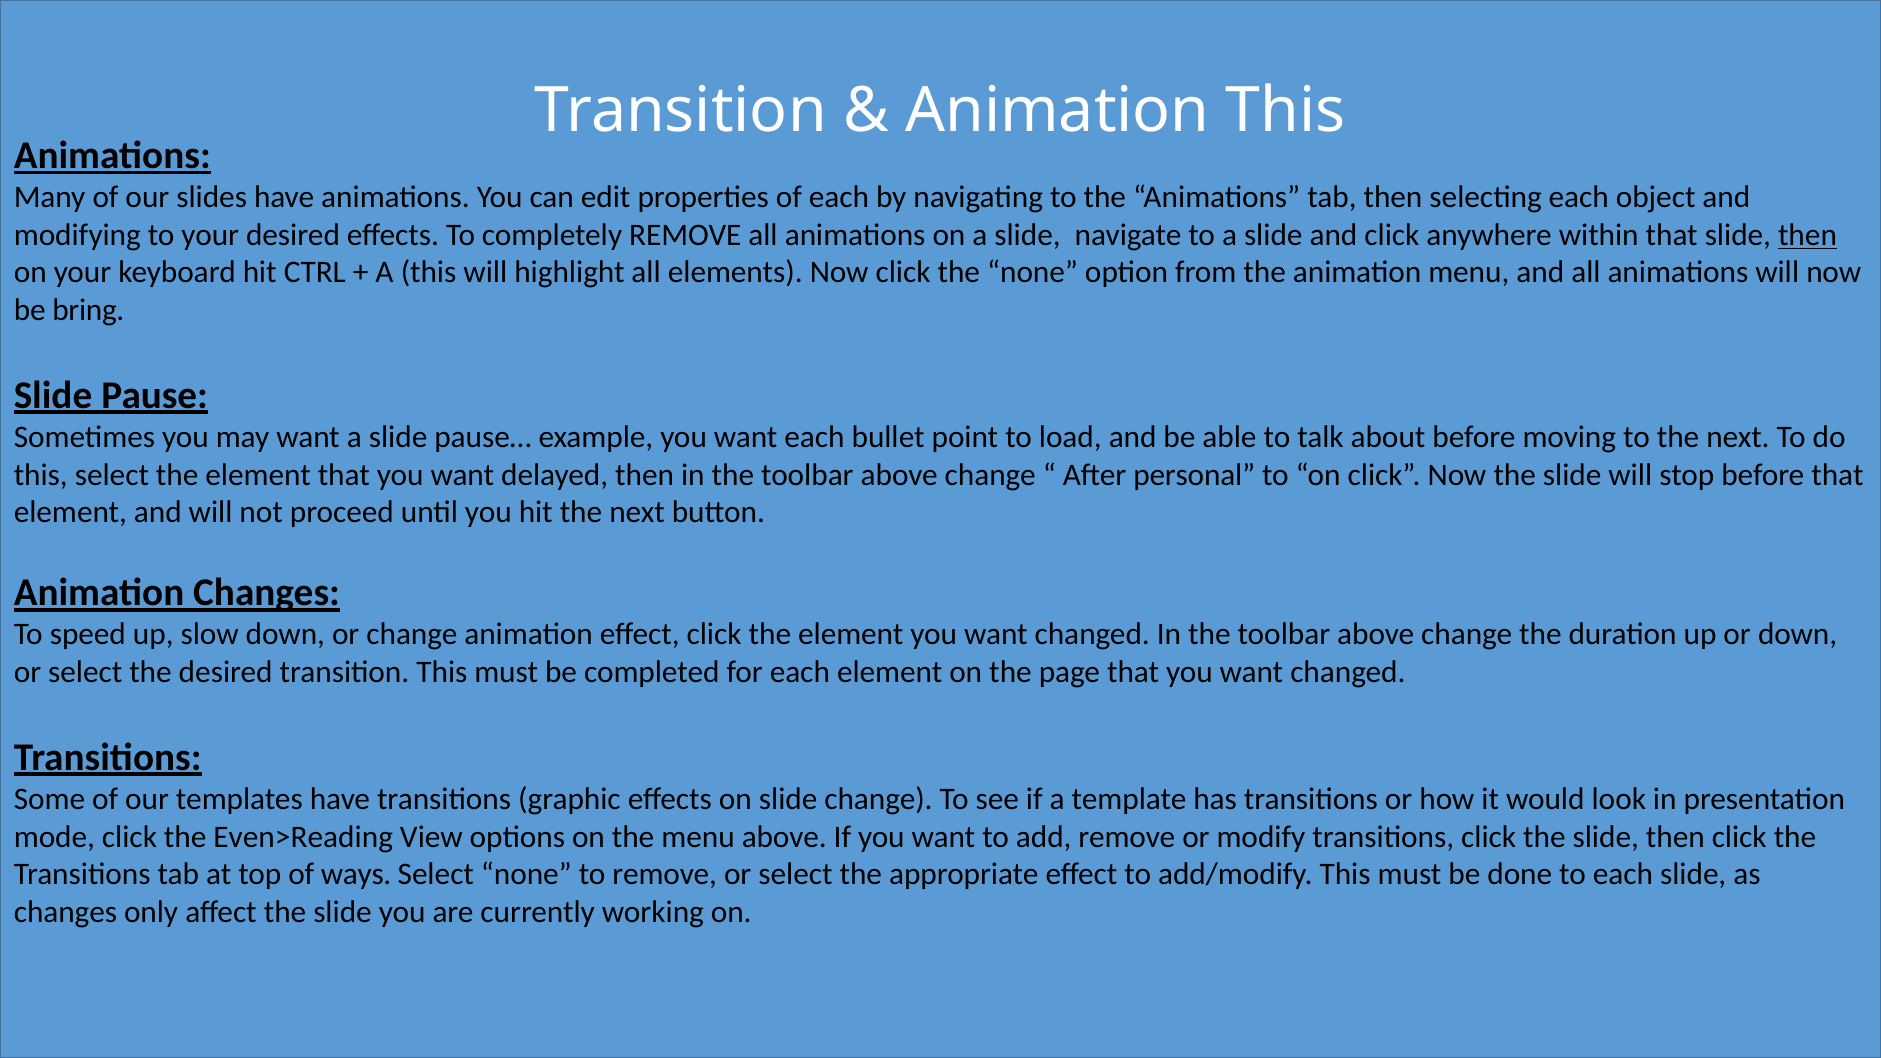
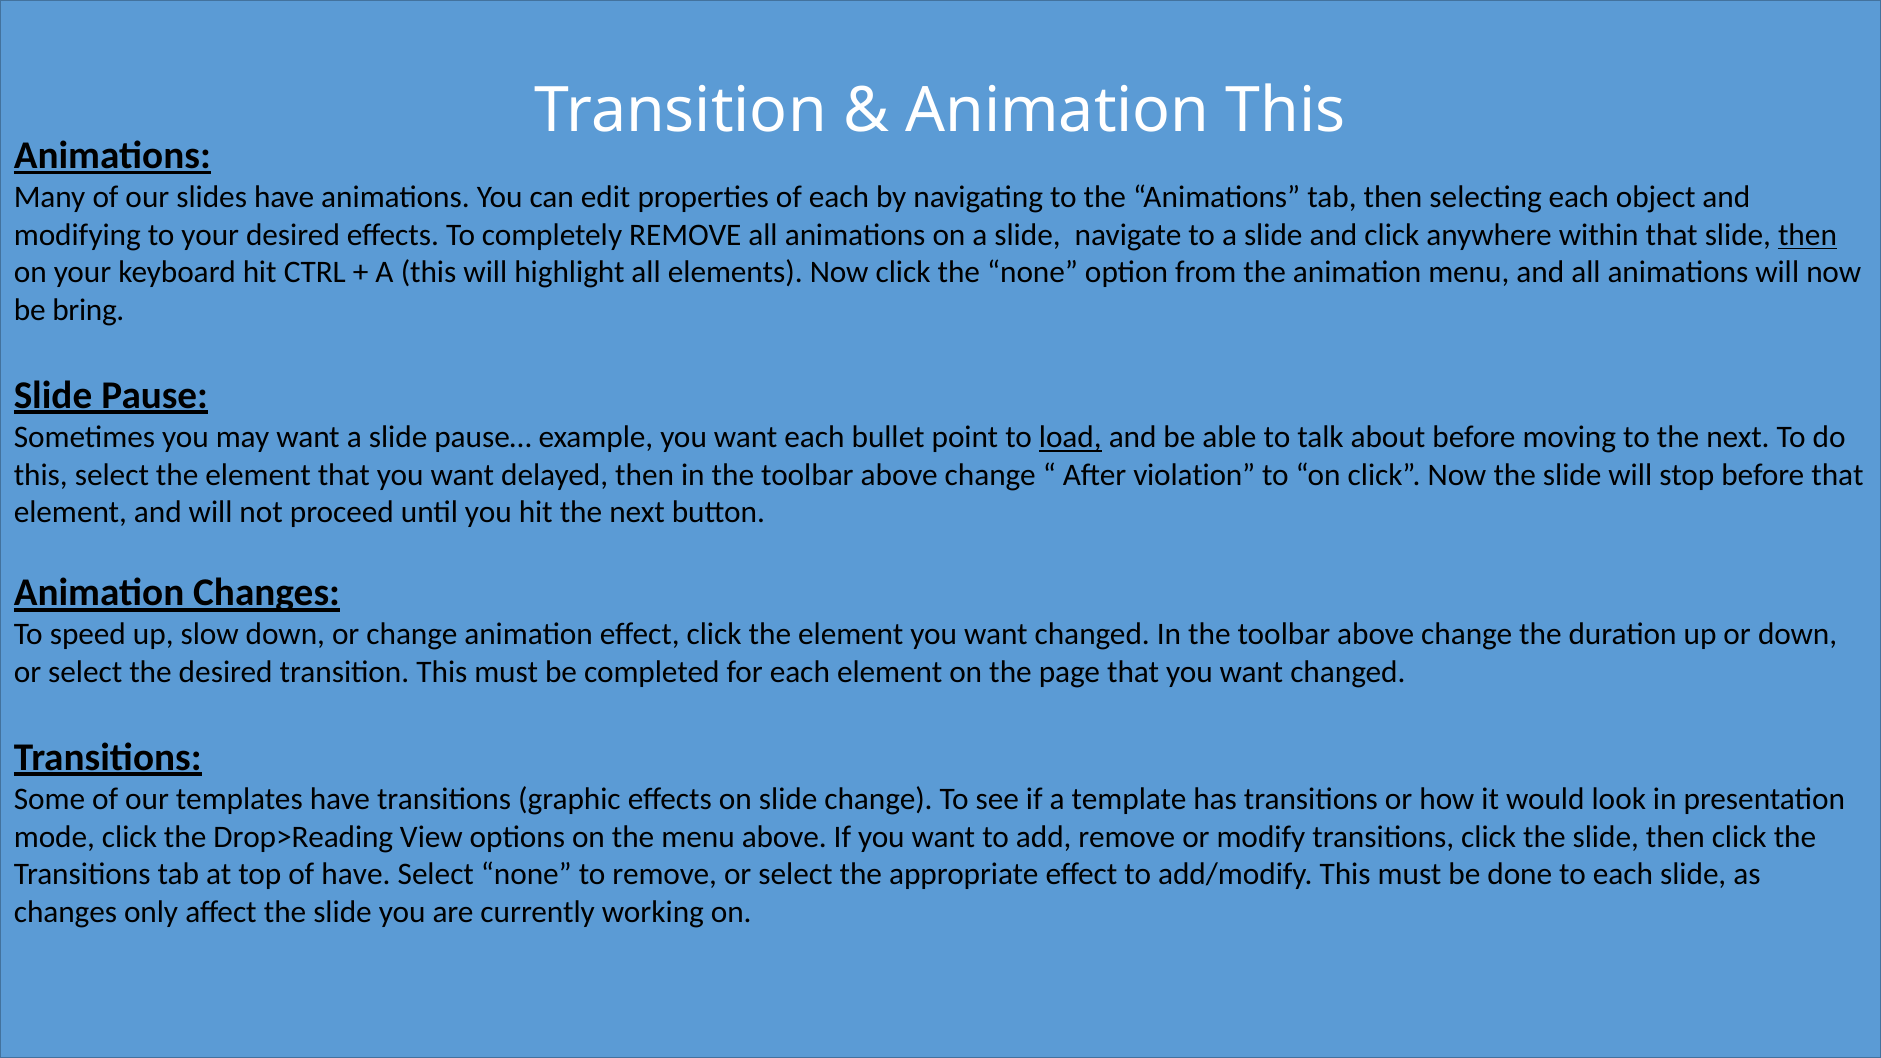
load underline: none -> present
personal: personal -> violation
Even>Reading: Even>Reading -> Drop>Reading
of ways: ways -> have
